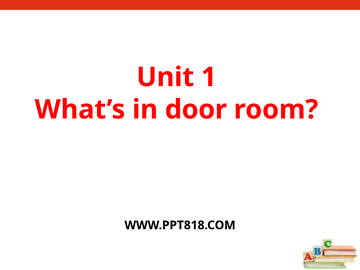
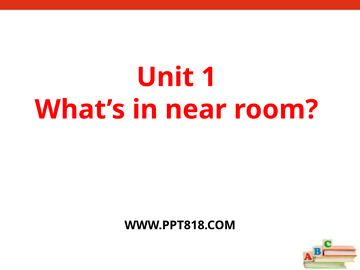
door: door -> near
